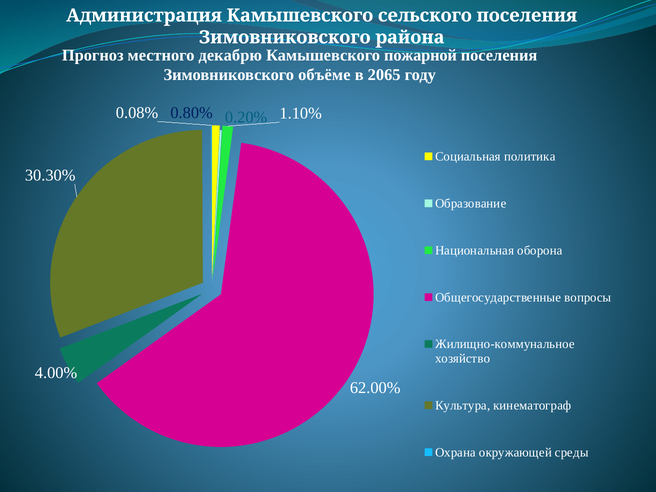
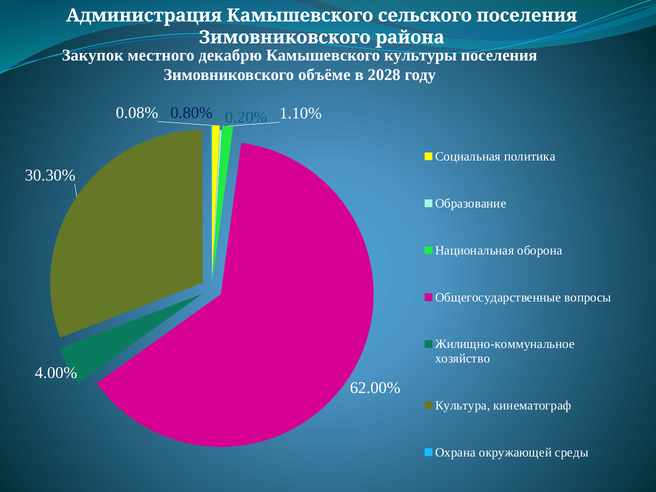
Прогноз: Прогноз -> Закупок
пожарной: пожарной -> культуры
2065: 2065 -> 2028
